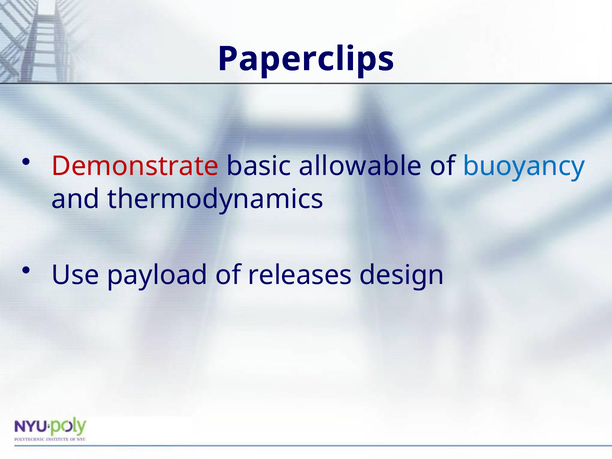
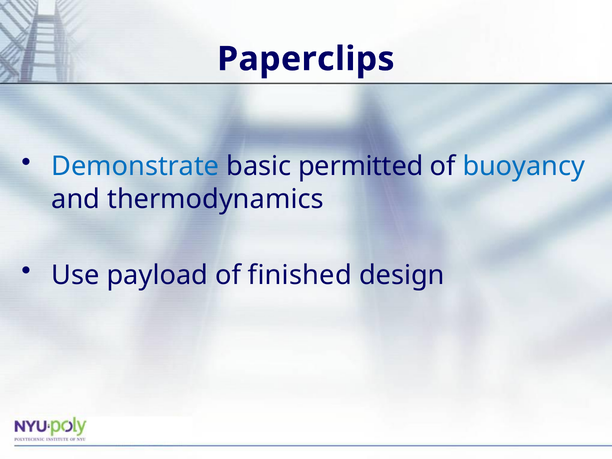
Demonstrate colour: red -> blue
allowable: allowable -> permitted
releases: releases -> finished
